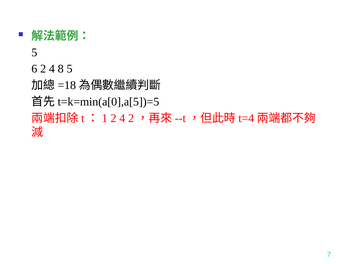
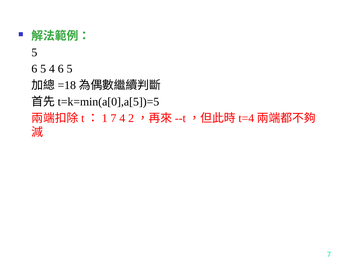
2 at (43, 69): 2 -> 5
4 8: 8 -> 6
2 at (113, 118): 2 -> 7
